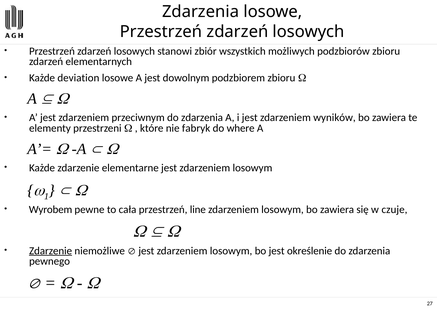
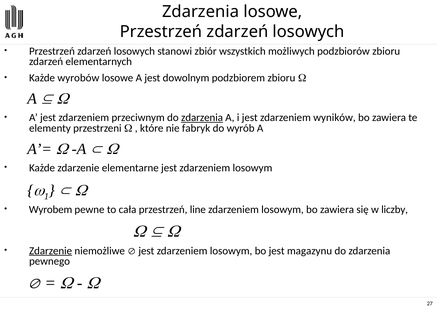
deviation: deviation -> wyrobów
zdarzenia at (202, 118) underline: none -> present
where: where -> wyrób
czuje: czuje -> liczby
określenie: określenie -> magazynu
